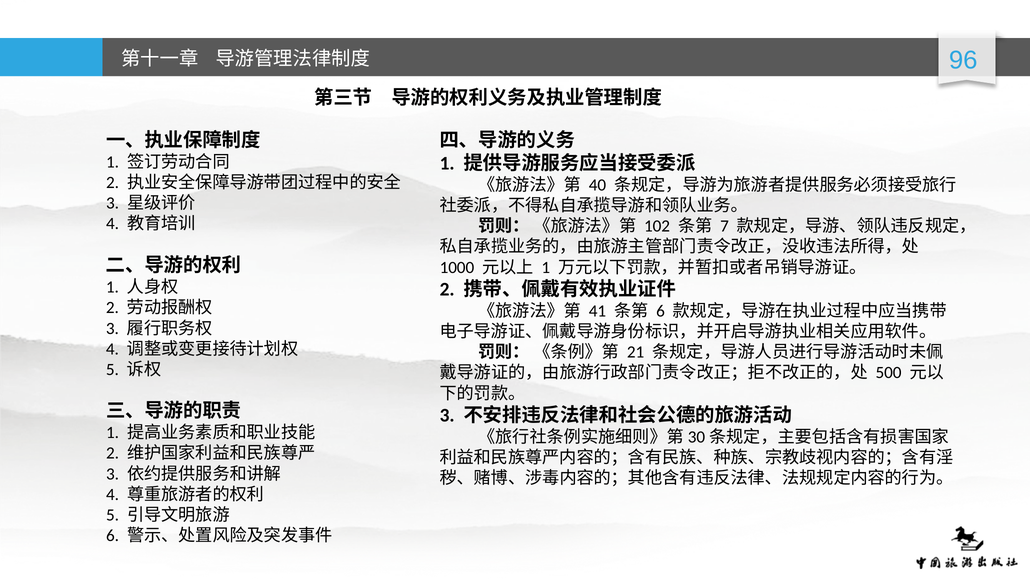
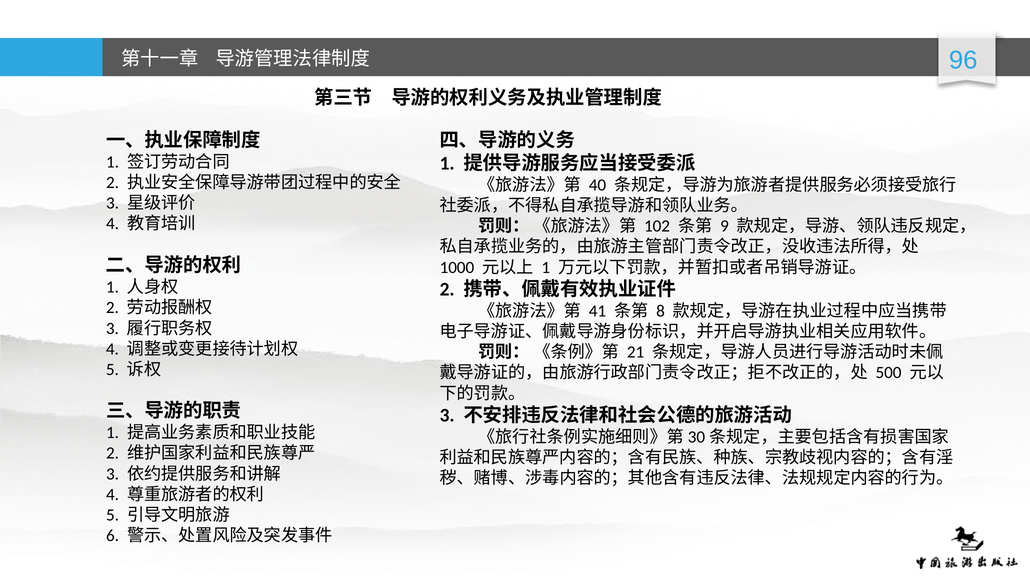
7: 7 -> 9
6 at (661, 311): 6 -> 8
